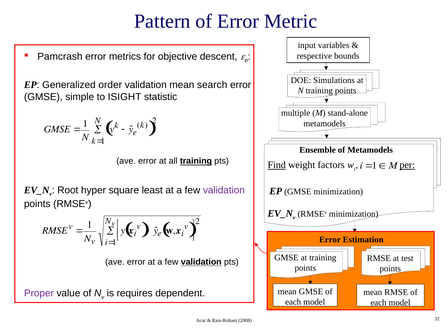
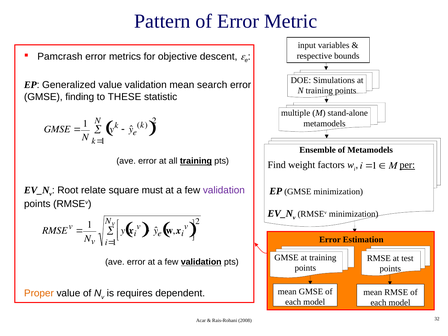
Generalized order: order -> value
simple: simple -> finding
ISIGHT: ISIGHT -> THESE
Find underline: present -> none
hyper: hyper -> relate
least: least -> must
Proper colour: purple -> orange
